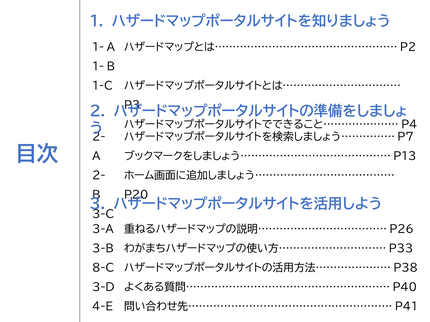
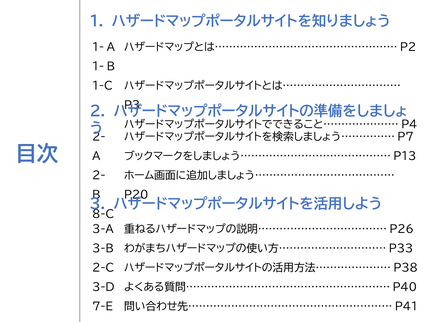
3-C: 3-C -> 8-C
8-C: 8-C -> 2-C
4-E: 4-E -> 7-E
